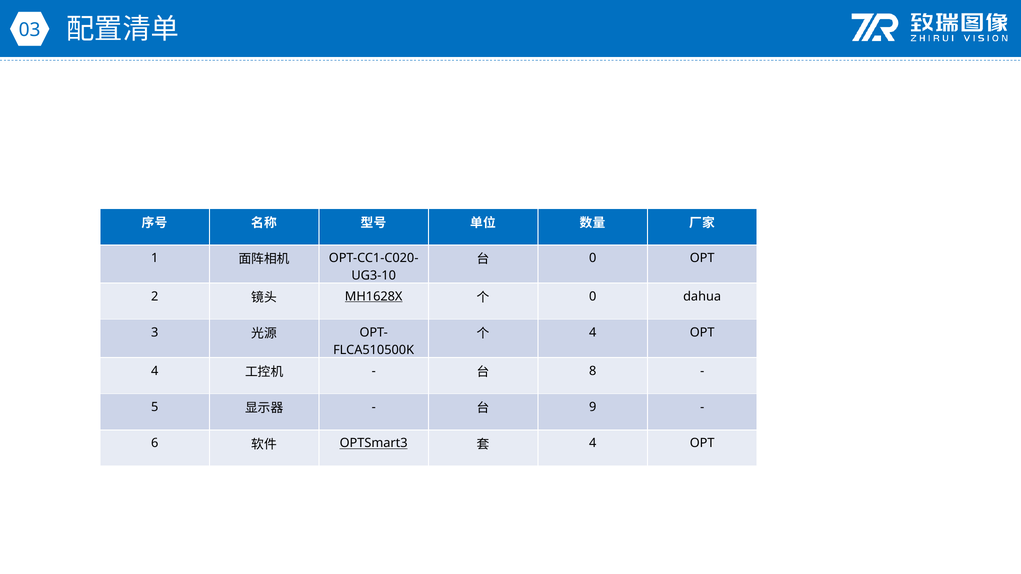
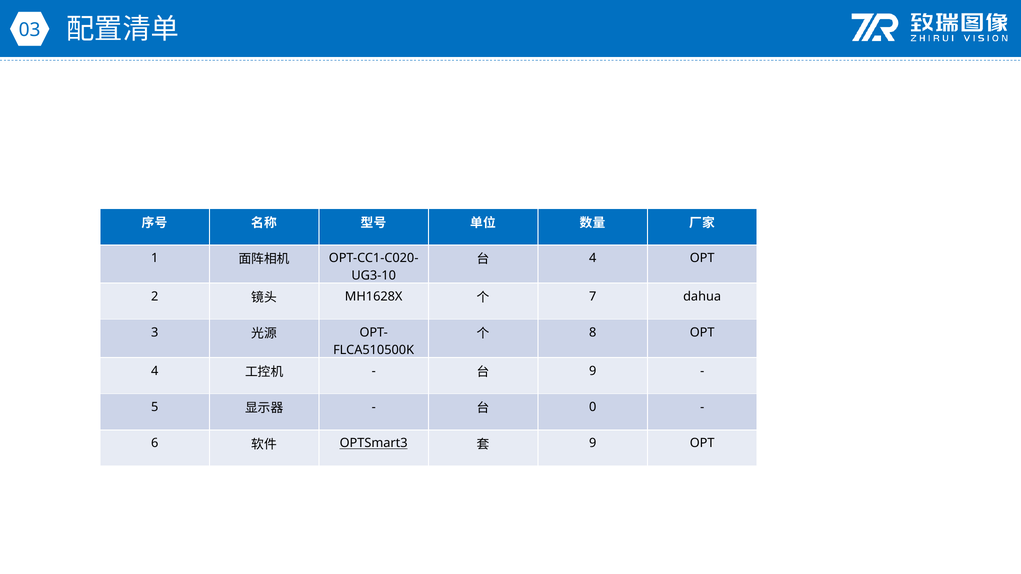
0 at (593, 258): 0 -> 4
MH1628X underline: present -> none
0 at (593, 297): 0 -> 7
4 at (593, 333): 4 -> 8
8 at (593, 371): 8 -> 9
9: 9 -> 0
4 at (593, 443): 4 -> 9
